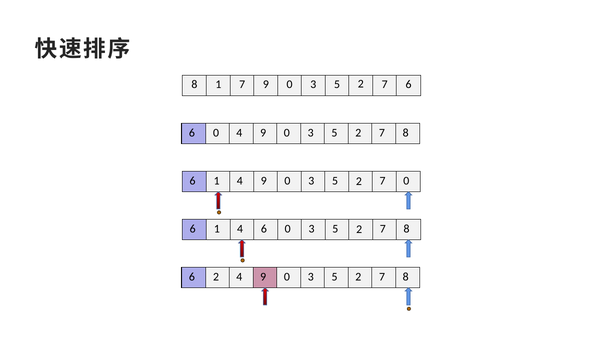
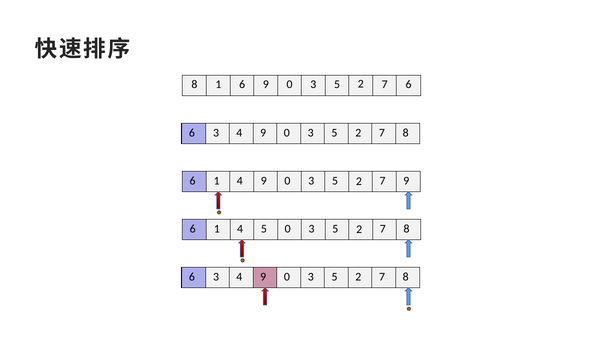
1 7: 7 -> 6
0 at (216, 133): 0 -> 3
7 0: 0 -> 9
4 6: 6 -> 5
2 at (216, 277): 2 -> 3
